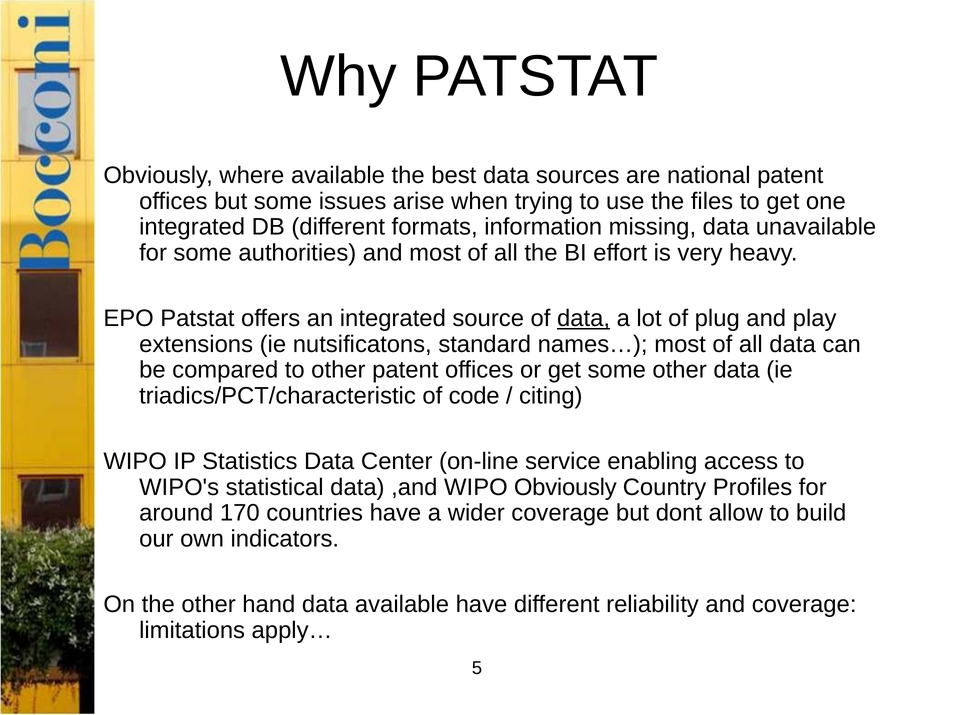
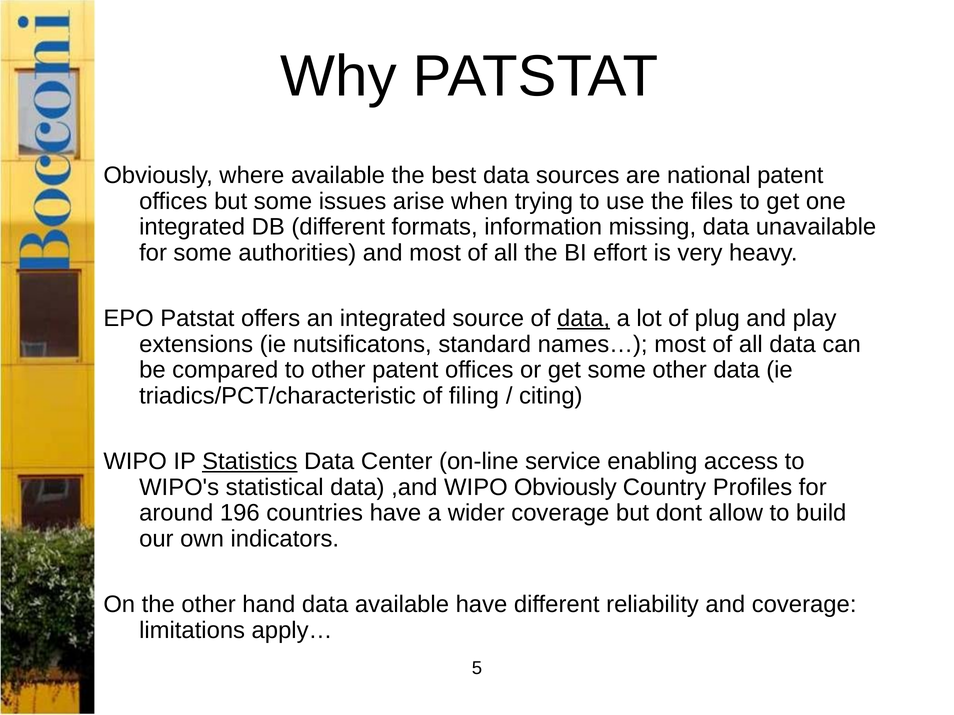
code: code -> filing
Statistics underline: none -> present
170: 170 -> 196
